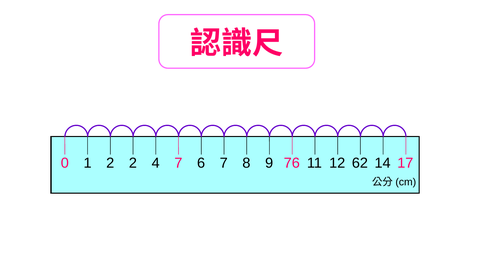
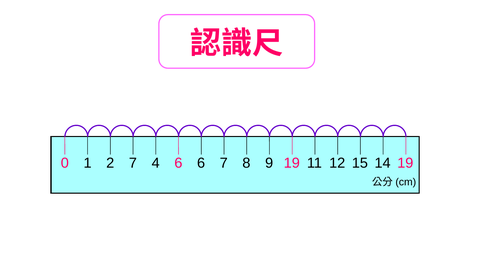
2 2: 2 -> 7
4 7: 7 -> 6
9 76: 76 -> 19
62: 62 -> 15
14 17: 17 -> 19
